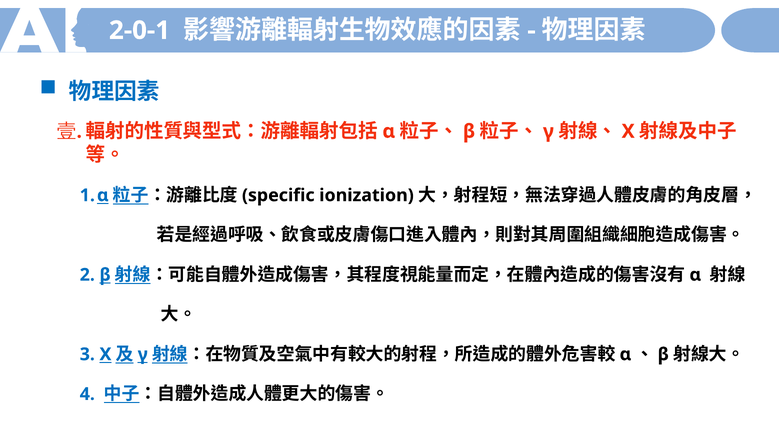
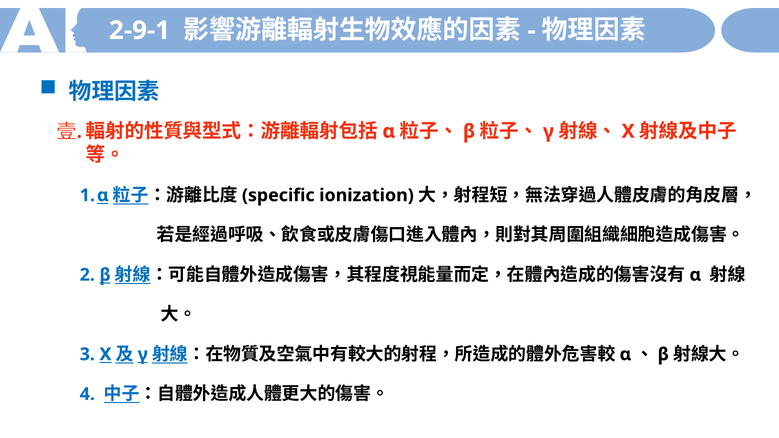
2-0-1: 2-0-1 -> 2-9-1
